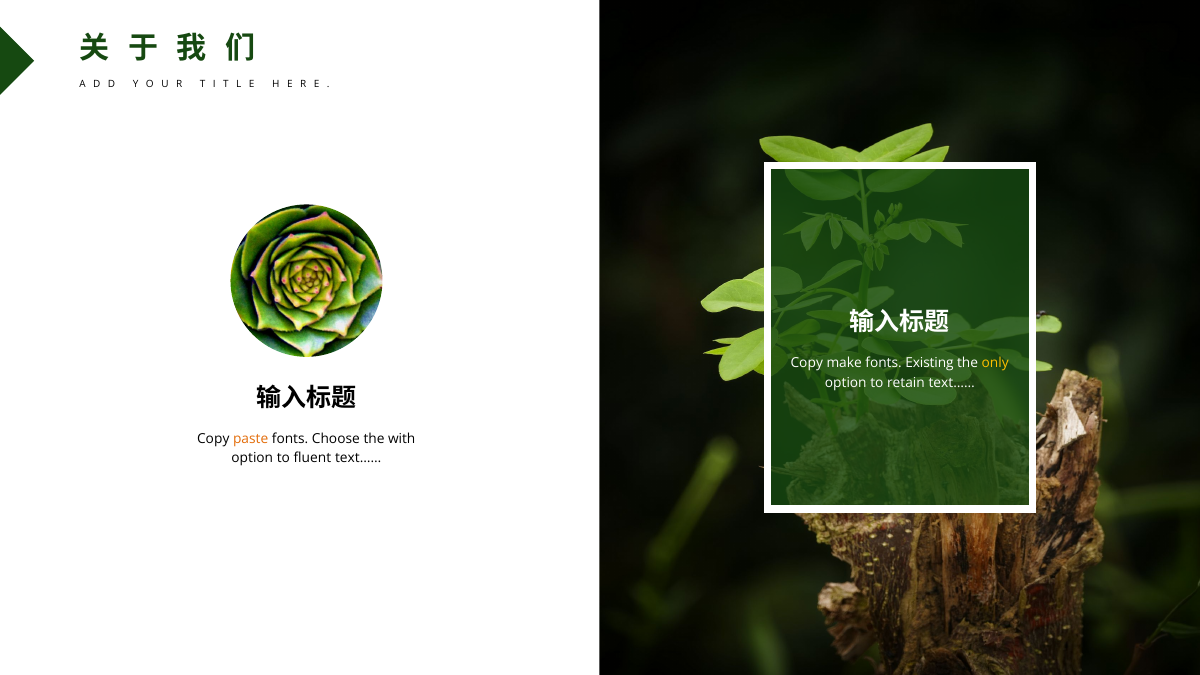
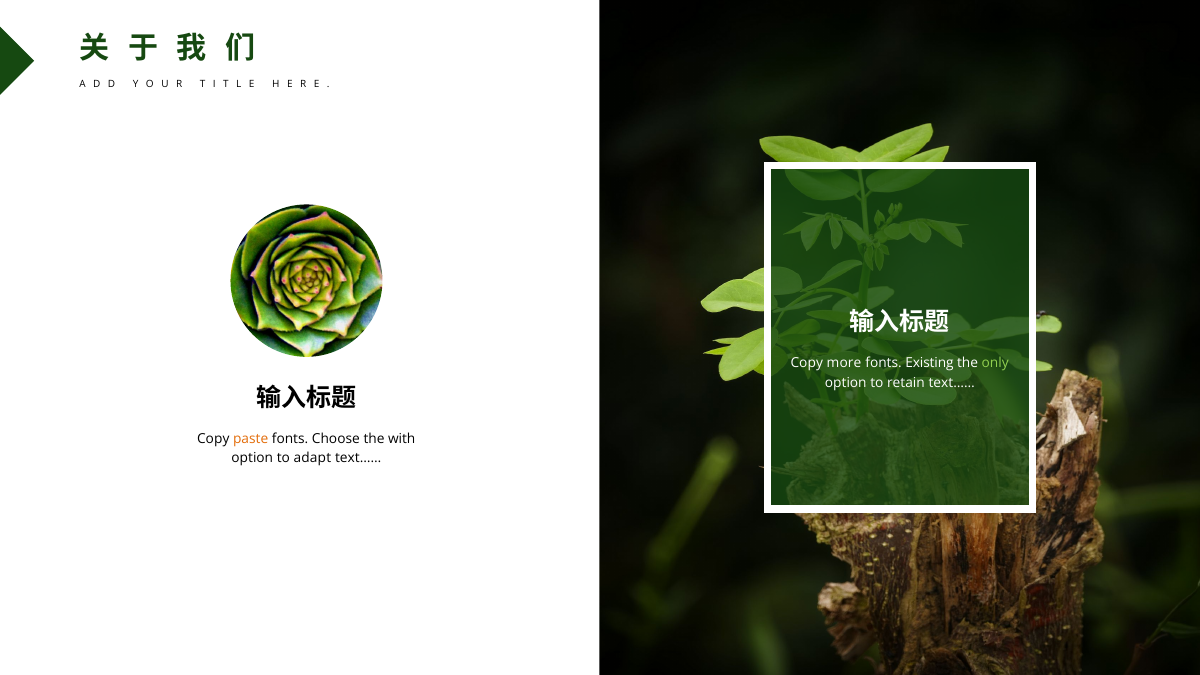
make: make -> more
only colour: yellow -> light green
fluent: fluent -> adapt
